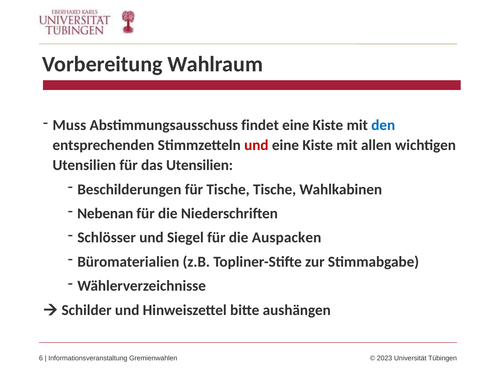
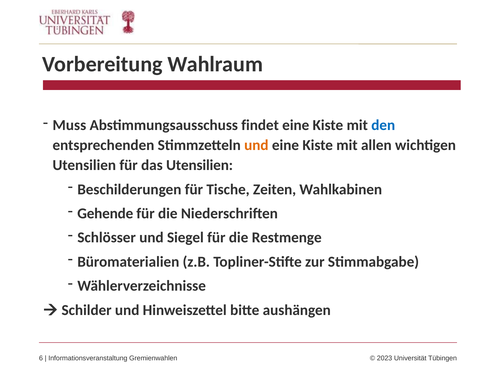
und at (256, 145) colour: red -> orange
Tische Tische: Tische -> Zeiten
Nebenan: Nebenan -> Gehende
Auspacken: Auspacken -> Restmenge
